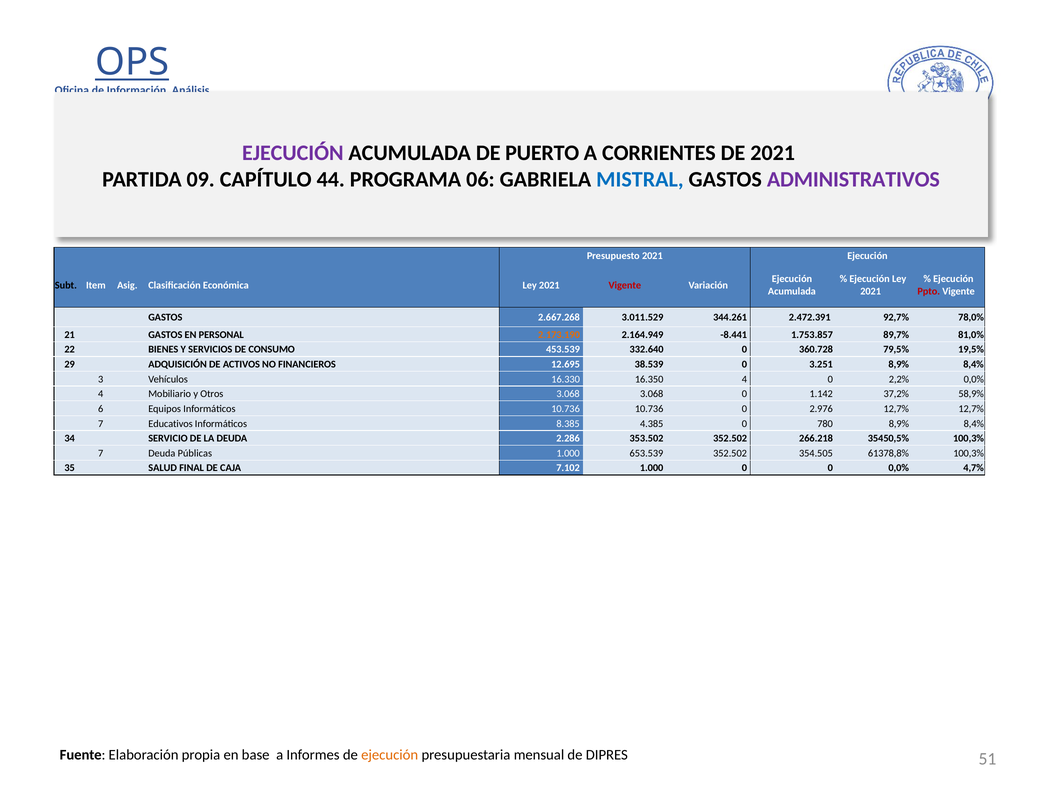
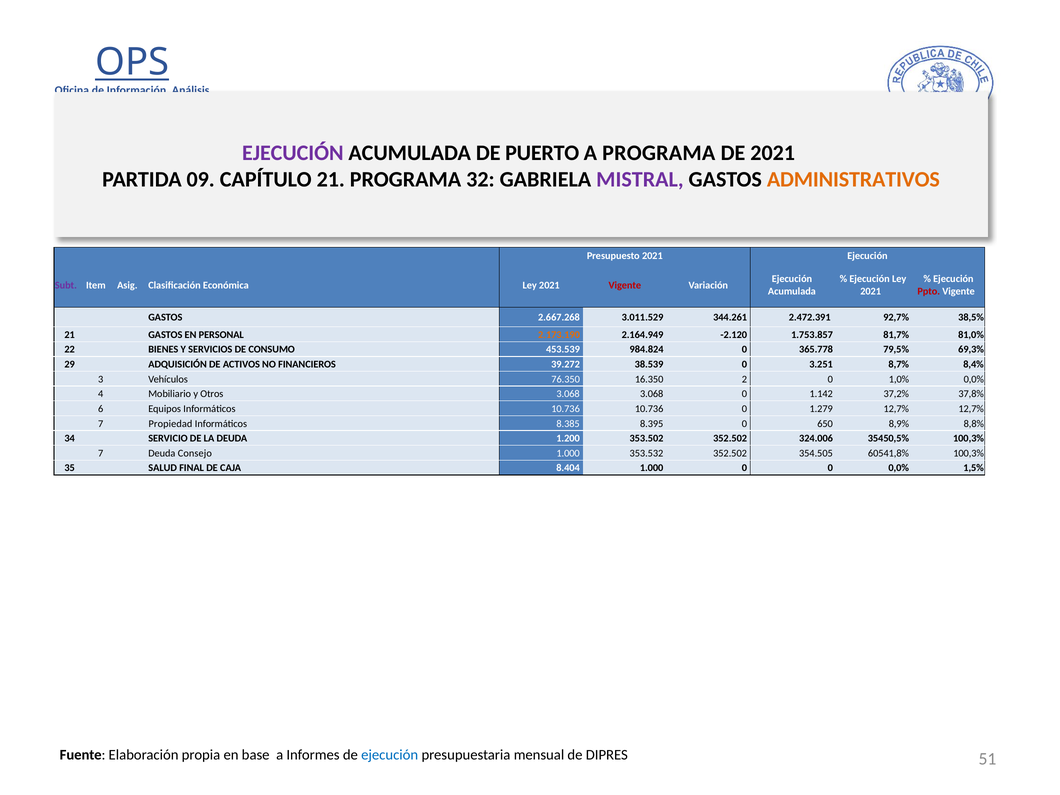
A CORRIENTES: CORRIENTES -> PROGRAMA
CAPÍTULO 44: 44 -> 21
06: 06 -> 32
MISTRAL colour: blue -> purple
ADMINISTRATIVOS colour: purple -> orange
Subt colour: black -> purple
78,0%: 78,0% -> 38,5%
-8.441: -8.441 -> -2.120
89,7%: 89,7% -> 81,7%
332.640: 332.640 -> 984.824
360.728: 360.728 -> 365.778
19,5%: 19,5% -> 69,3%
12.695: 12.695 -> 39.272
3.251 8,9%: 8,9% -> 8,7%
16.330: 16.330 -> 76.350
16.350 4: 4 -> 2
2,2%: 2,2% -> 1,0%
58,9%: 58,9% -> 37,8%
2.976: 2.976 -> 1.279
Educativos: Educativos -> Propiedad
4.385: 4.385 -> 8.395
780: 780 -> 650
8,4% at (974, 424): 8,4% -> 8,8%
2.286: 2.286 -> 1.200
266.218: 266.218 -> 324.006
Públicas: Públicas -> Consejo
653.539: 653.539 -> 353.532
61378,8%: 61378,8% -> 60541,8%
7.102: 7.102 -> 8.404
4,7%: 4,7% -> 1,5%
ejecución at (390, 755) colour: orange -> blue
